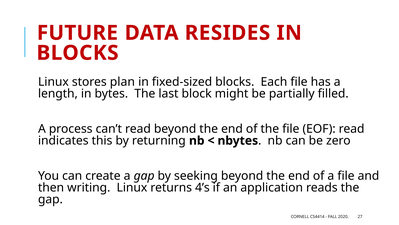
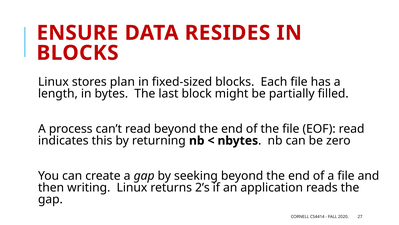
FUTURE: FUTURE -> ENSURE
4’s: 4’s -> 2’s
